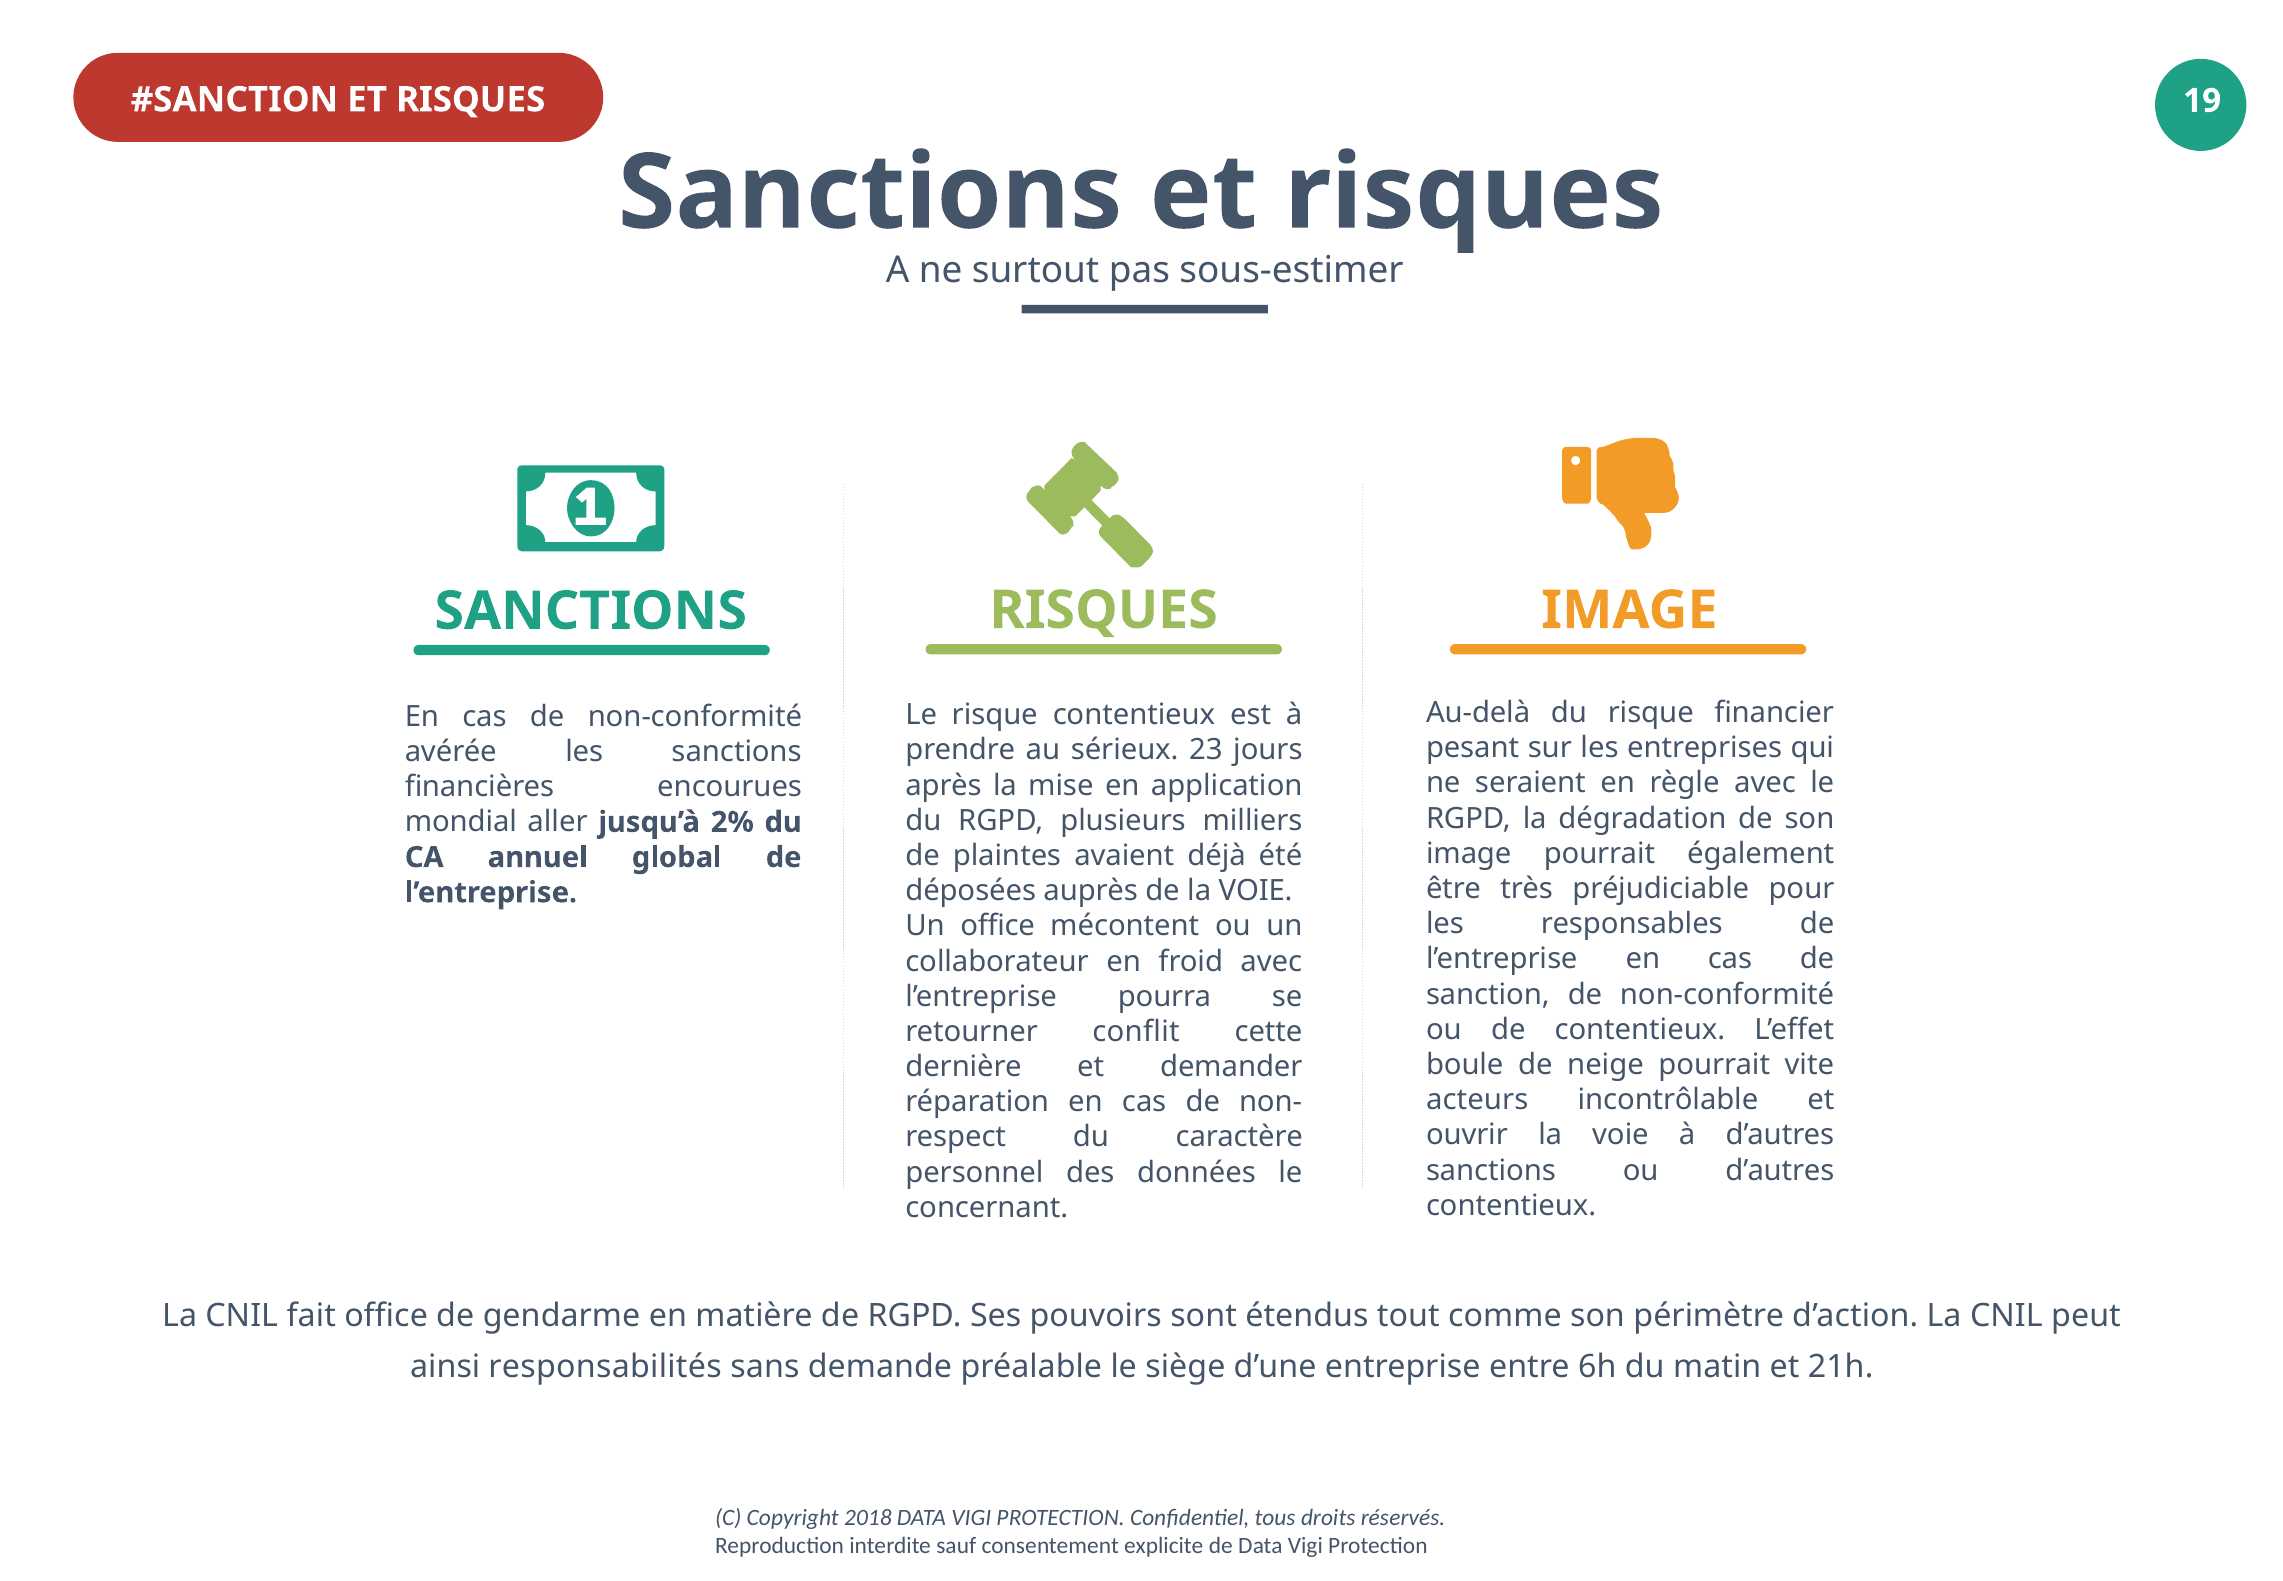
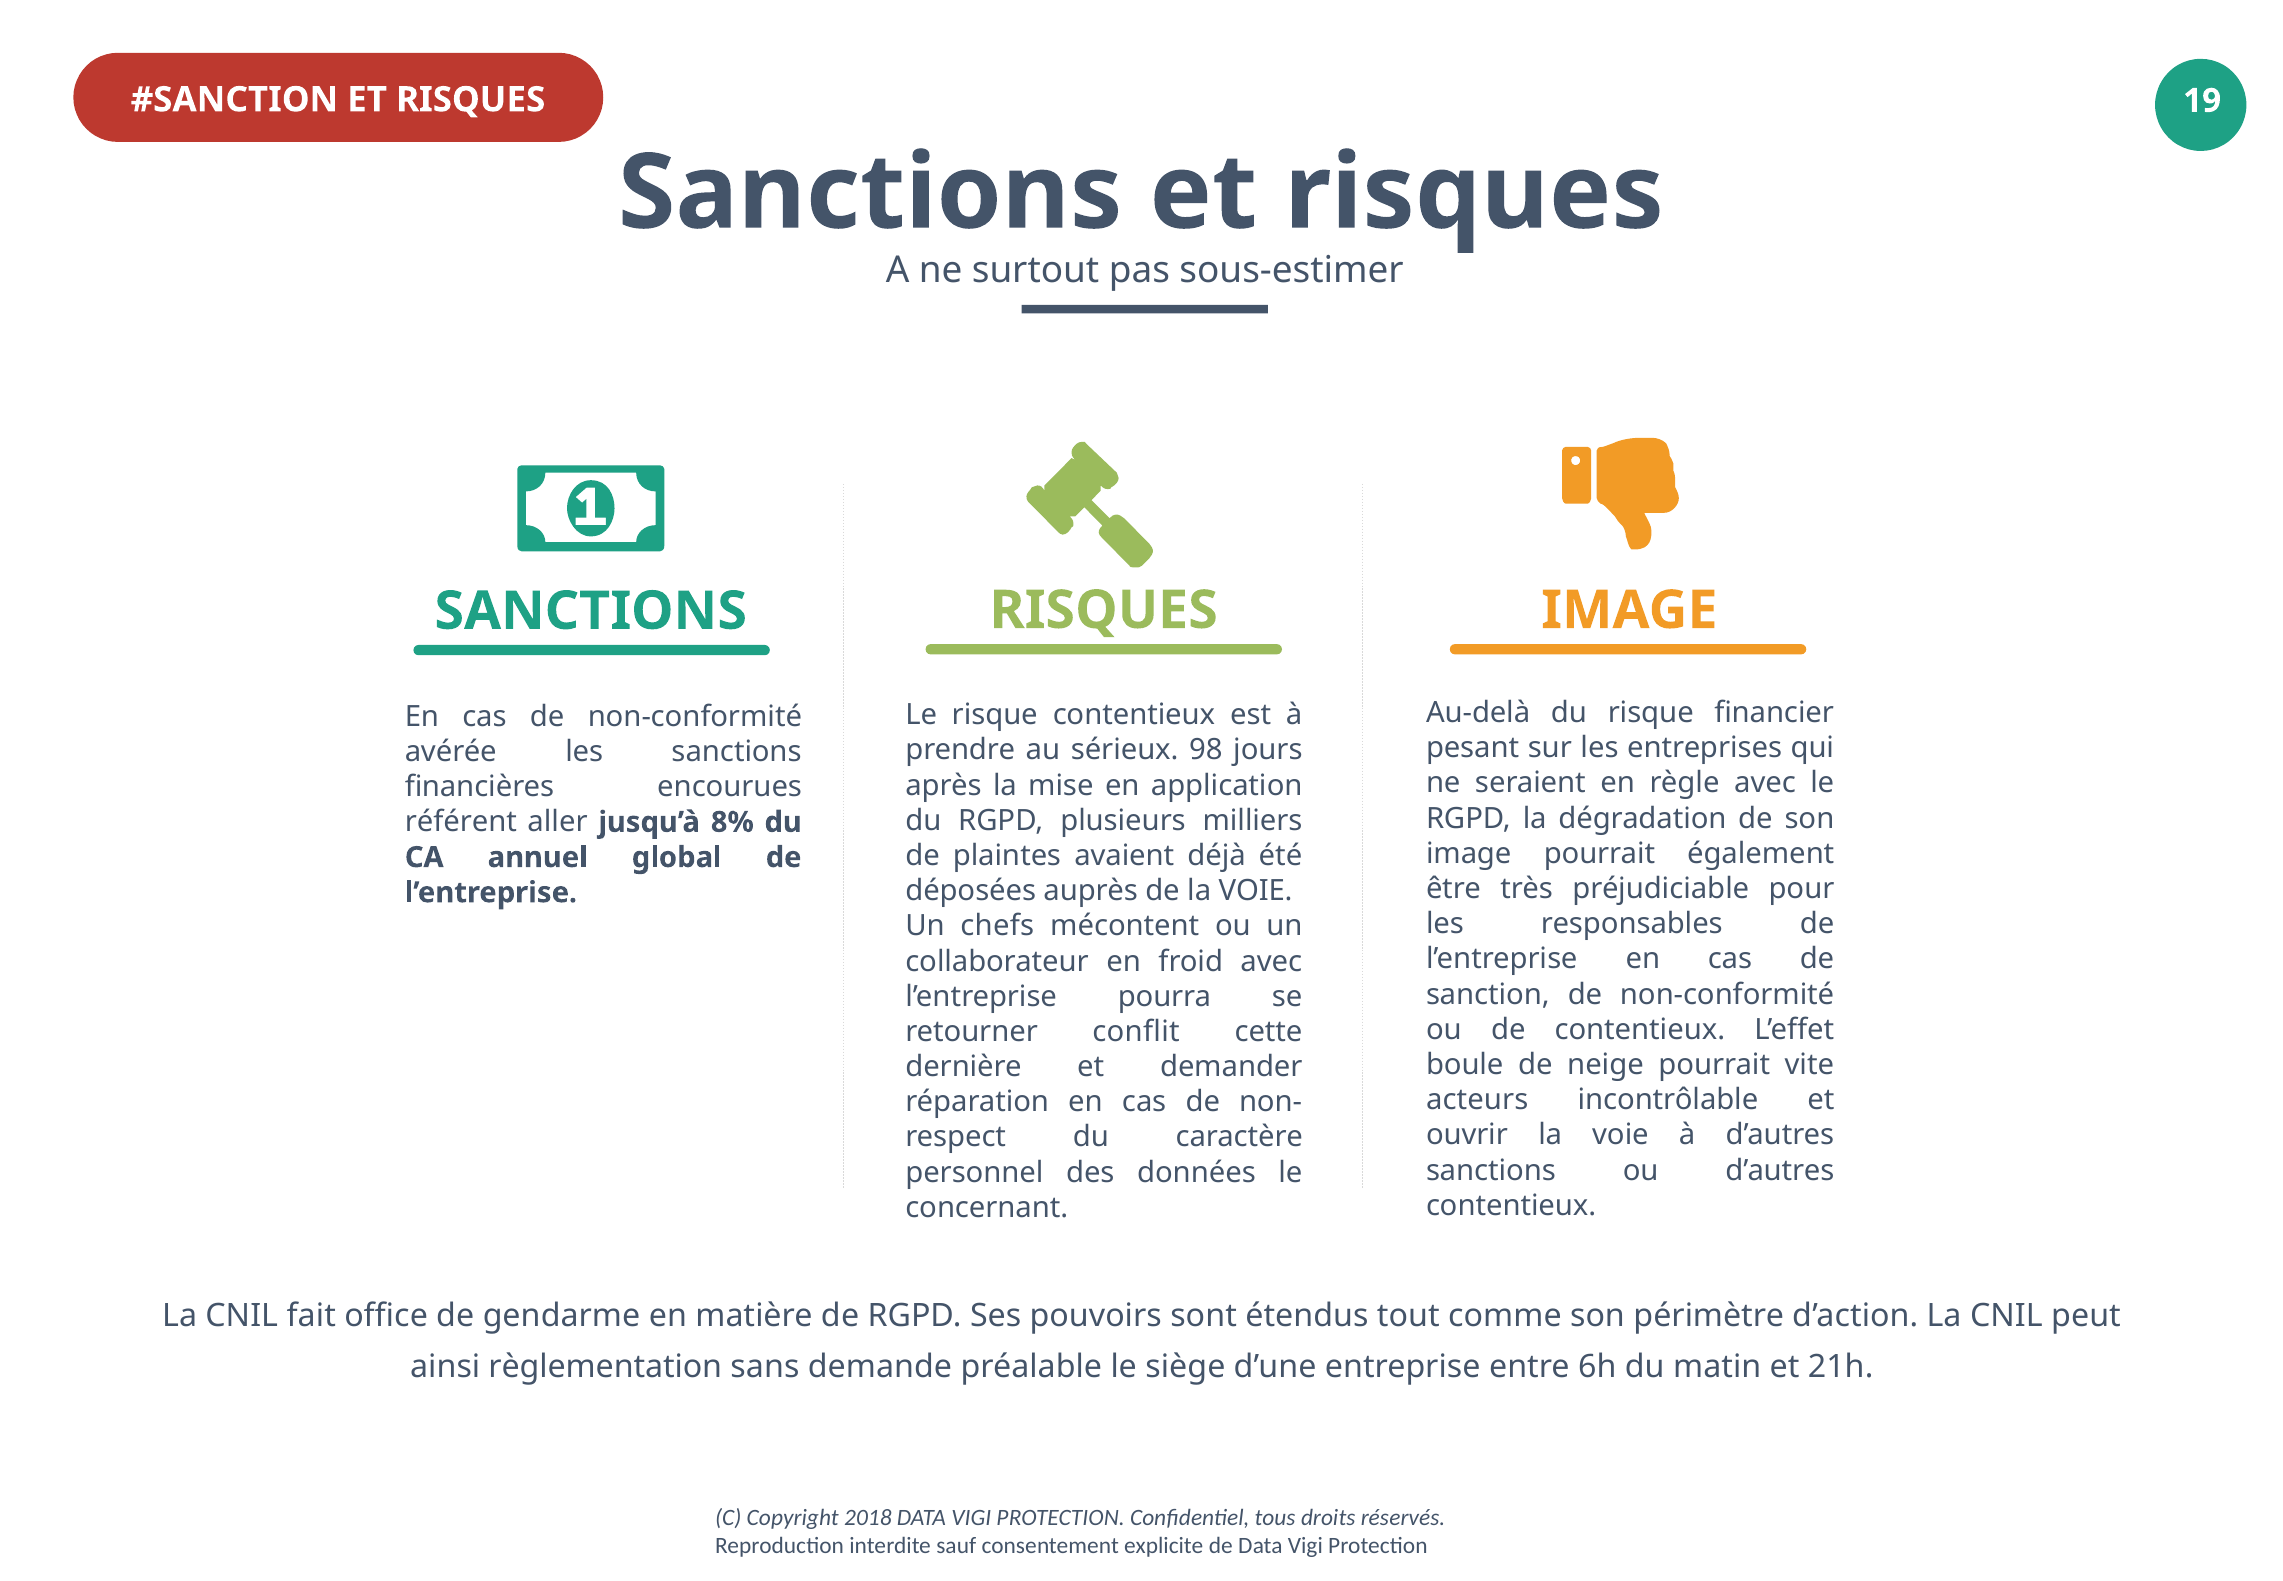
23: 23 -> 98
mondial: mondial -> référent
2%: 2% -> 8%
Un office: office -> chefs
responsabilités: responsabilités -> règlementation
